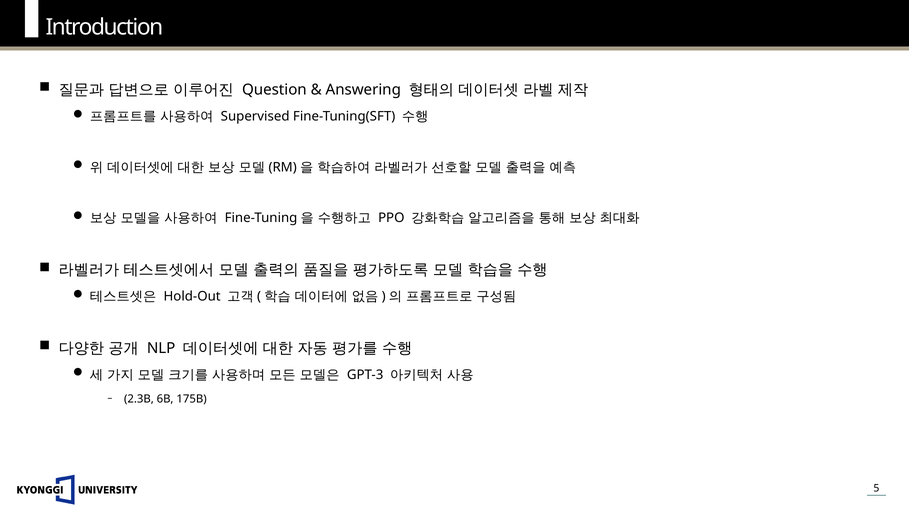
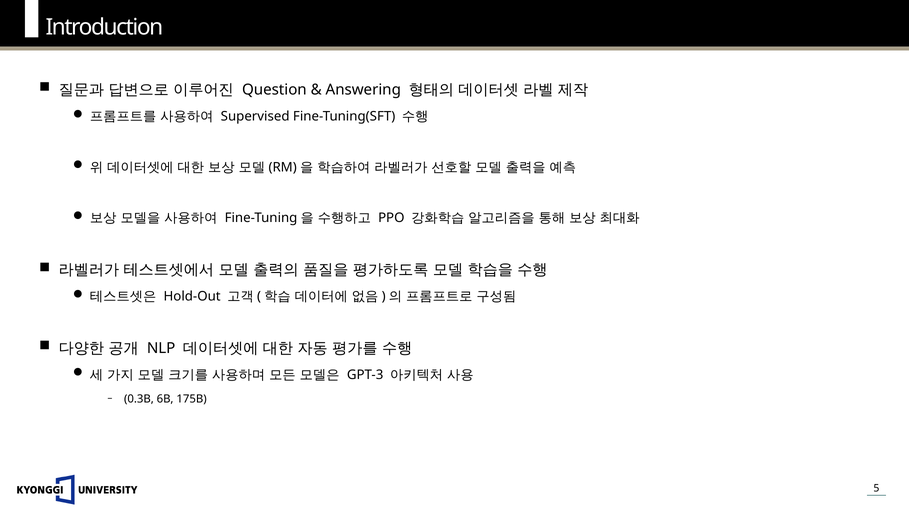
2.3B: 2.3B -> 0.3B
